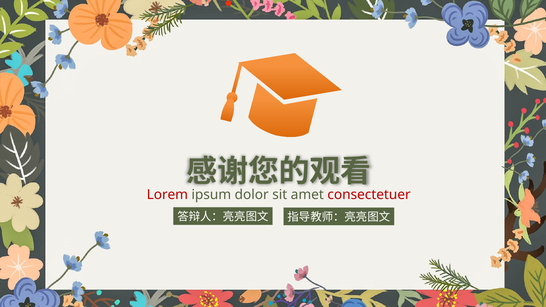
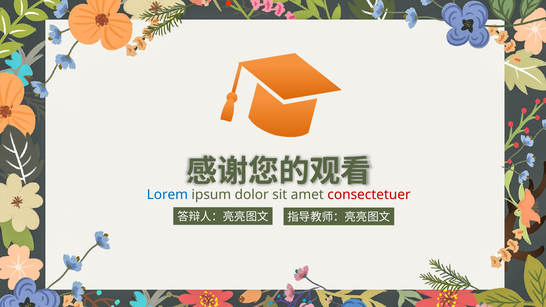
Lorem colour: red -> blue
